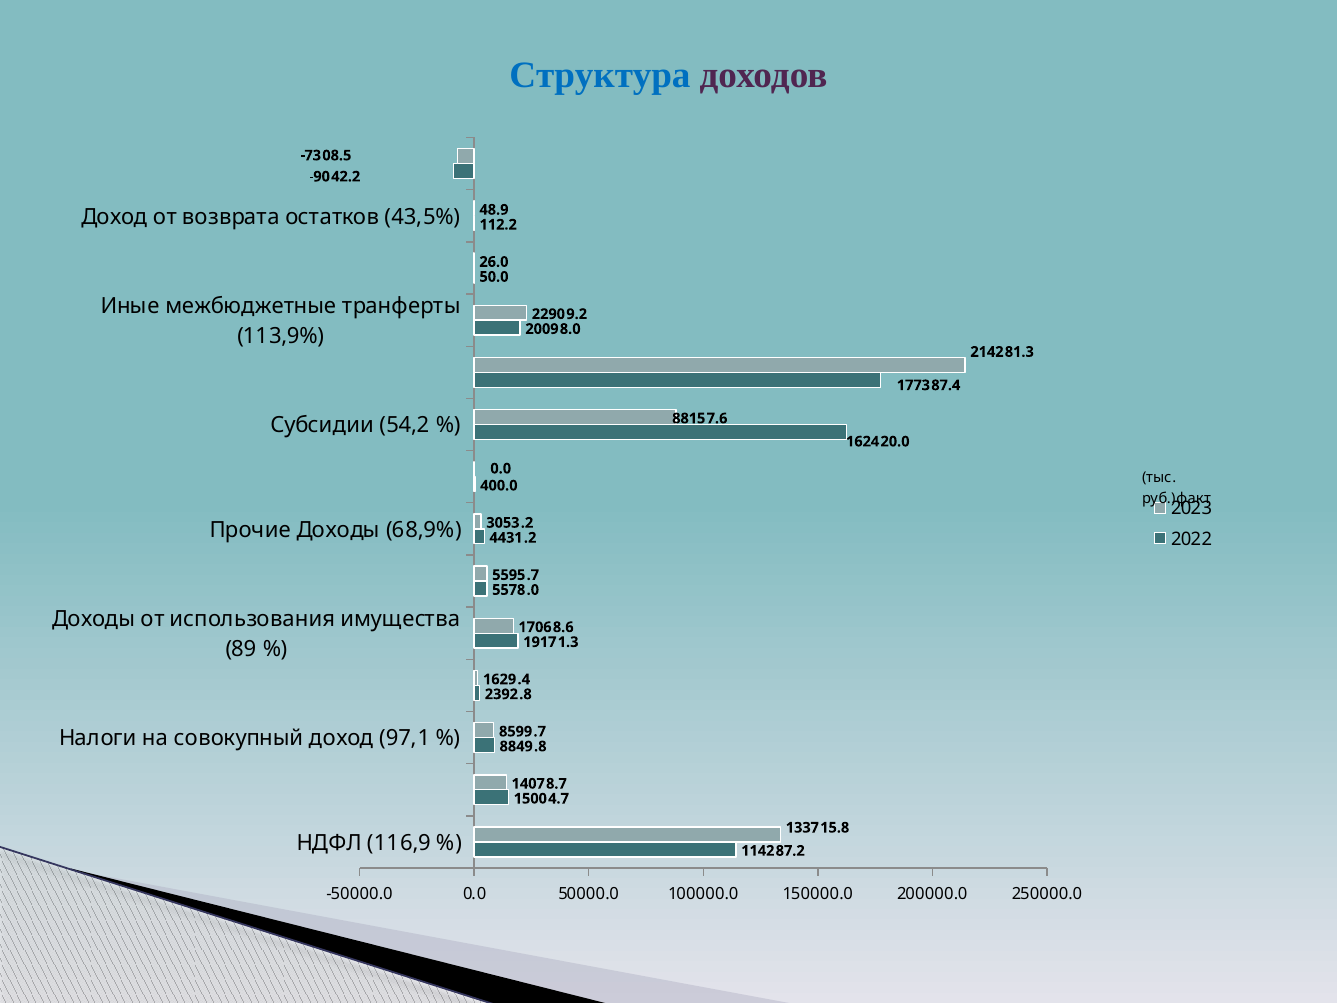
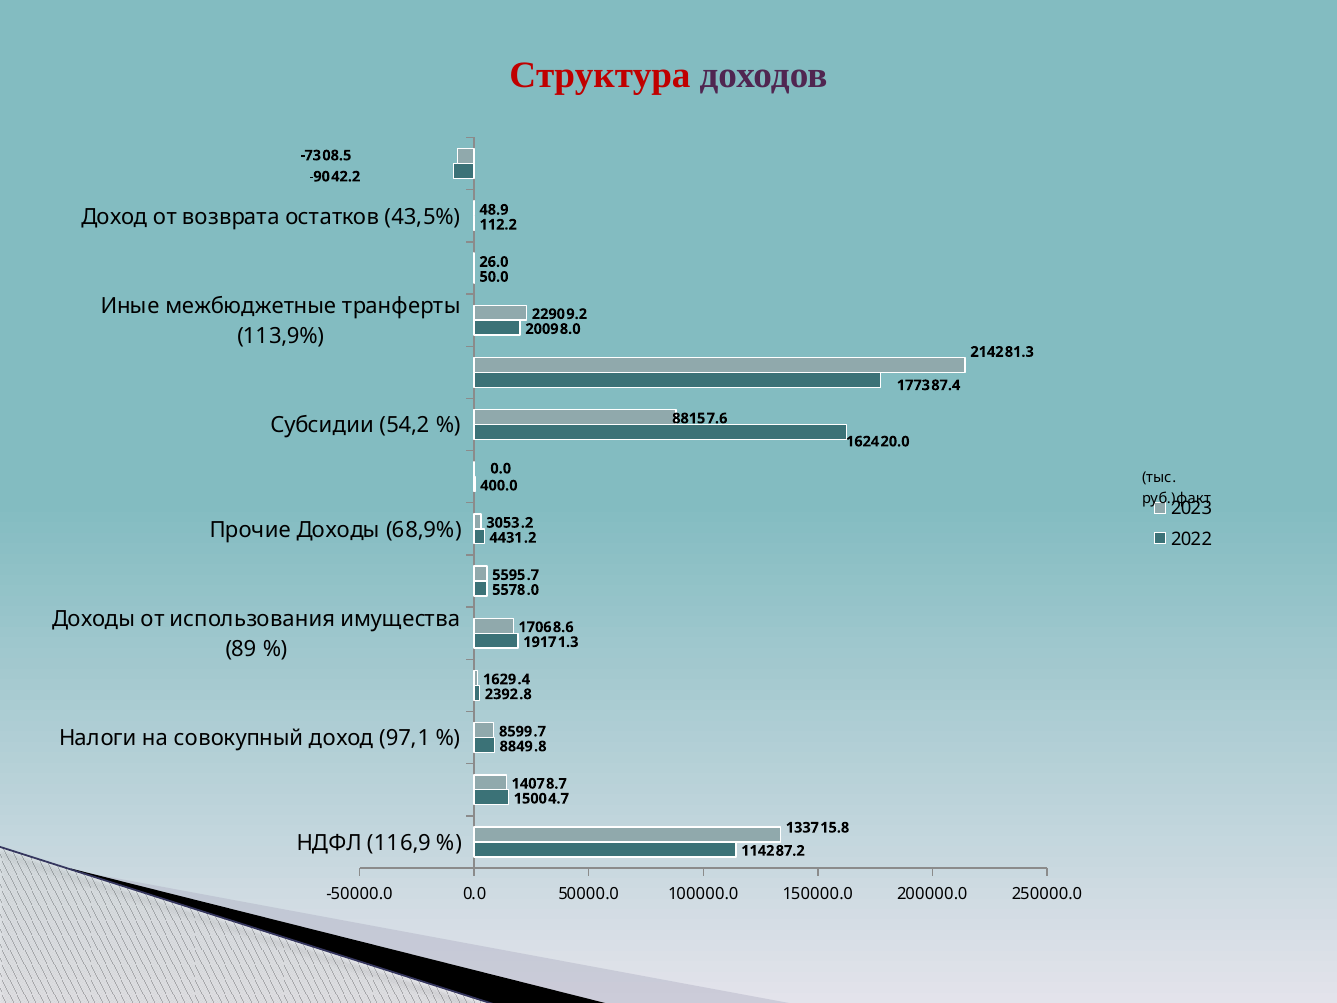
Структура colour: blue -> red
